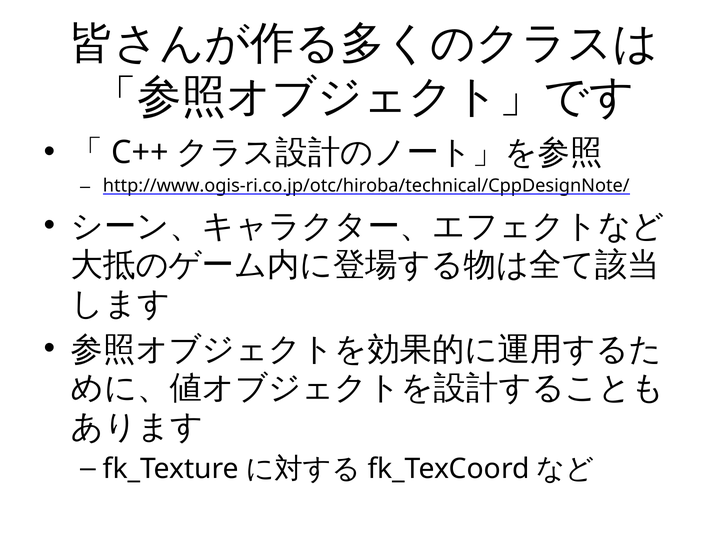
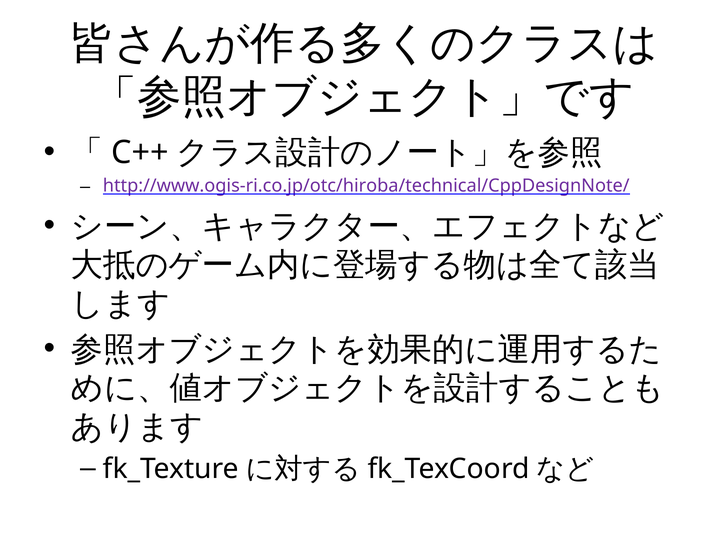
http://www.ogis-ri.co.jp/otc/hiroba/technical/CppDesignNote/ colour: black -> purple
